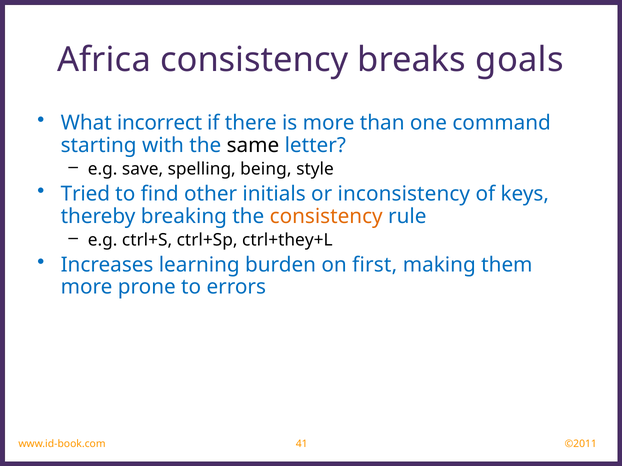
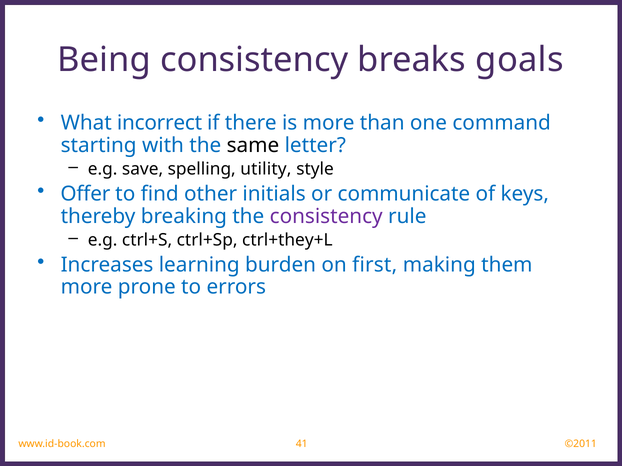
Africa: Africa -> Being
being: being -> utility
Tried: Tried -> Offer
inconsistency: inconsistency -> communicate
consistency at (326, 216) colour: orange -> purple
